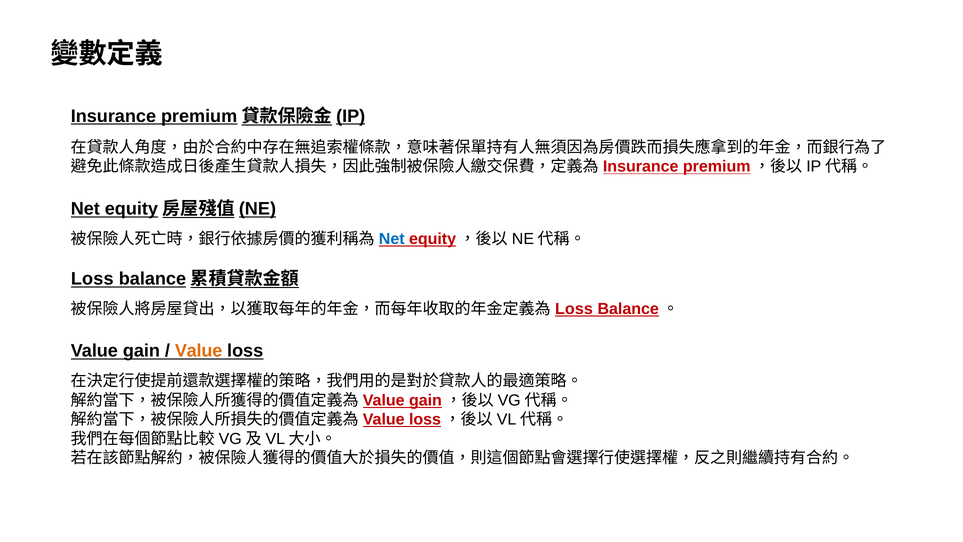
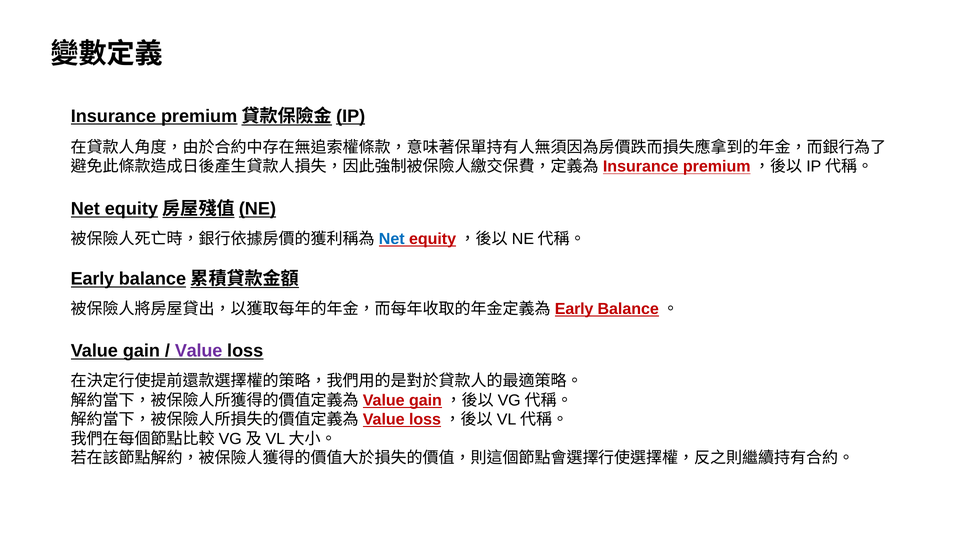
Loss at (92, 279): Loss -> Early
Loss at (574, 309): Loss -> Early
Value at (199, 351) colour: orange -> purple
